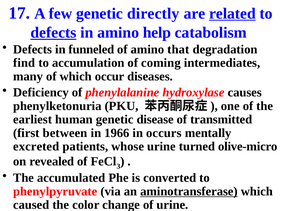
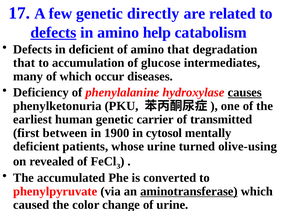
related underline: present -> none
in funneled: funneled -> deficient
find at (24, 63): find -> that
coming: coming -> glucose
causes underline: none -> present
disease: disease -> carrier
1966: 1966 -> 1900
occurs: occurs -> cytosol
excreted at (36, 147): excreted -> deficient
olive-micro: olive-micro -> olive-using
